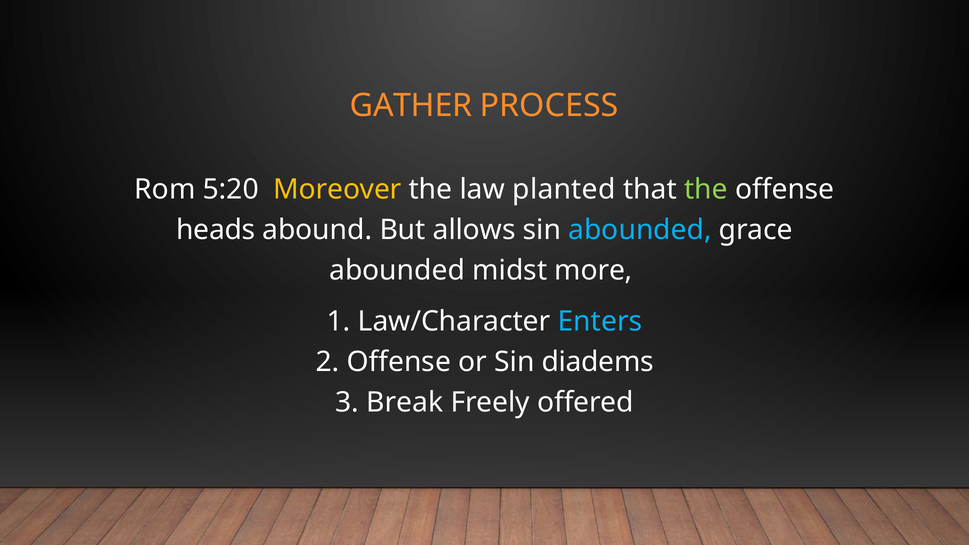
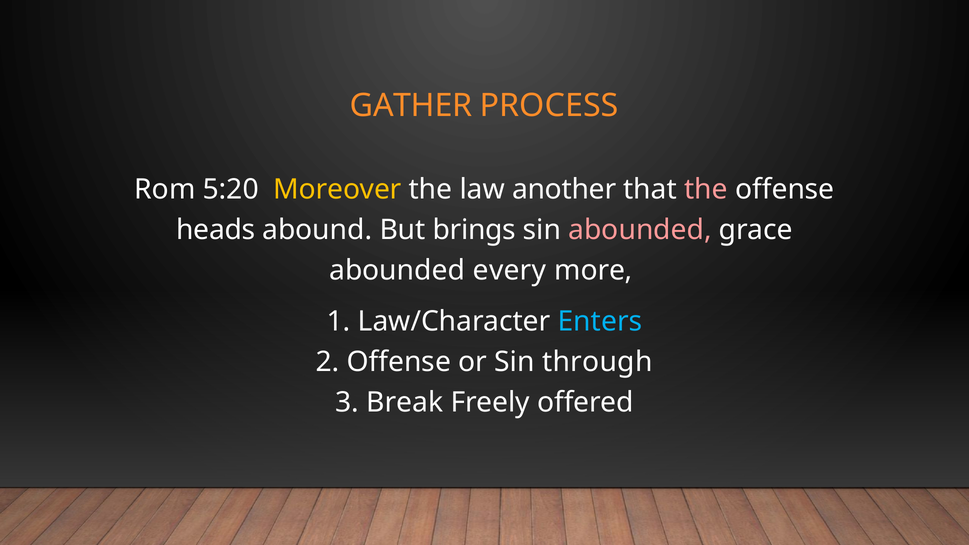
planted: planted -> another
the at (706, 189) colour: light green -> pink
allows: allows -> brings
abounded at (640, 230) colour: light blue -> pink
midst: midst -> every
diadems: diadems -> through
